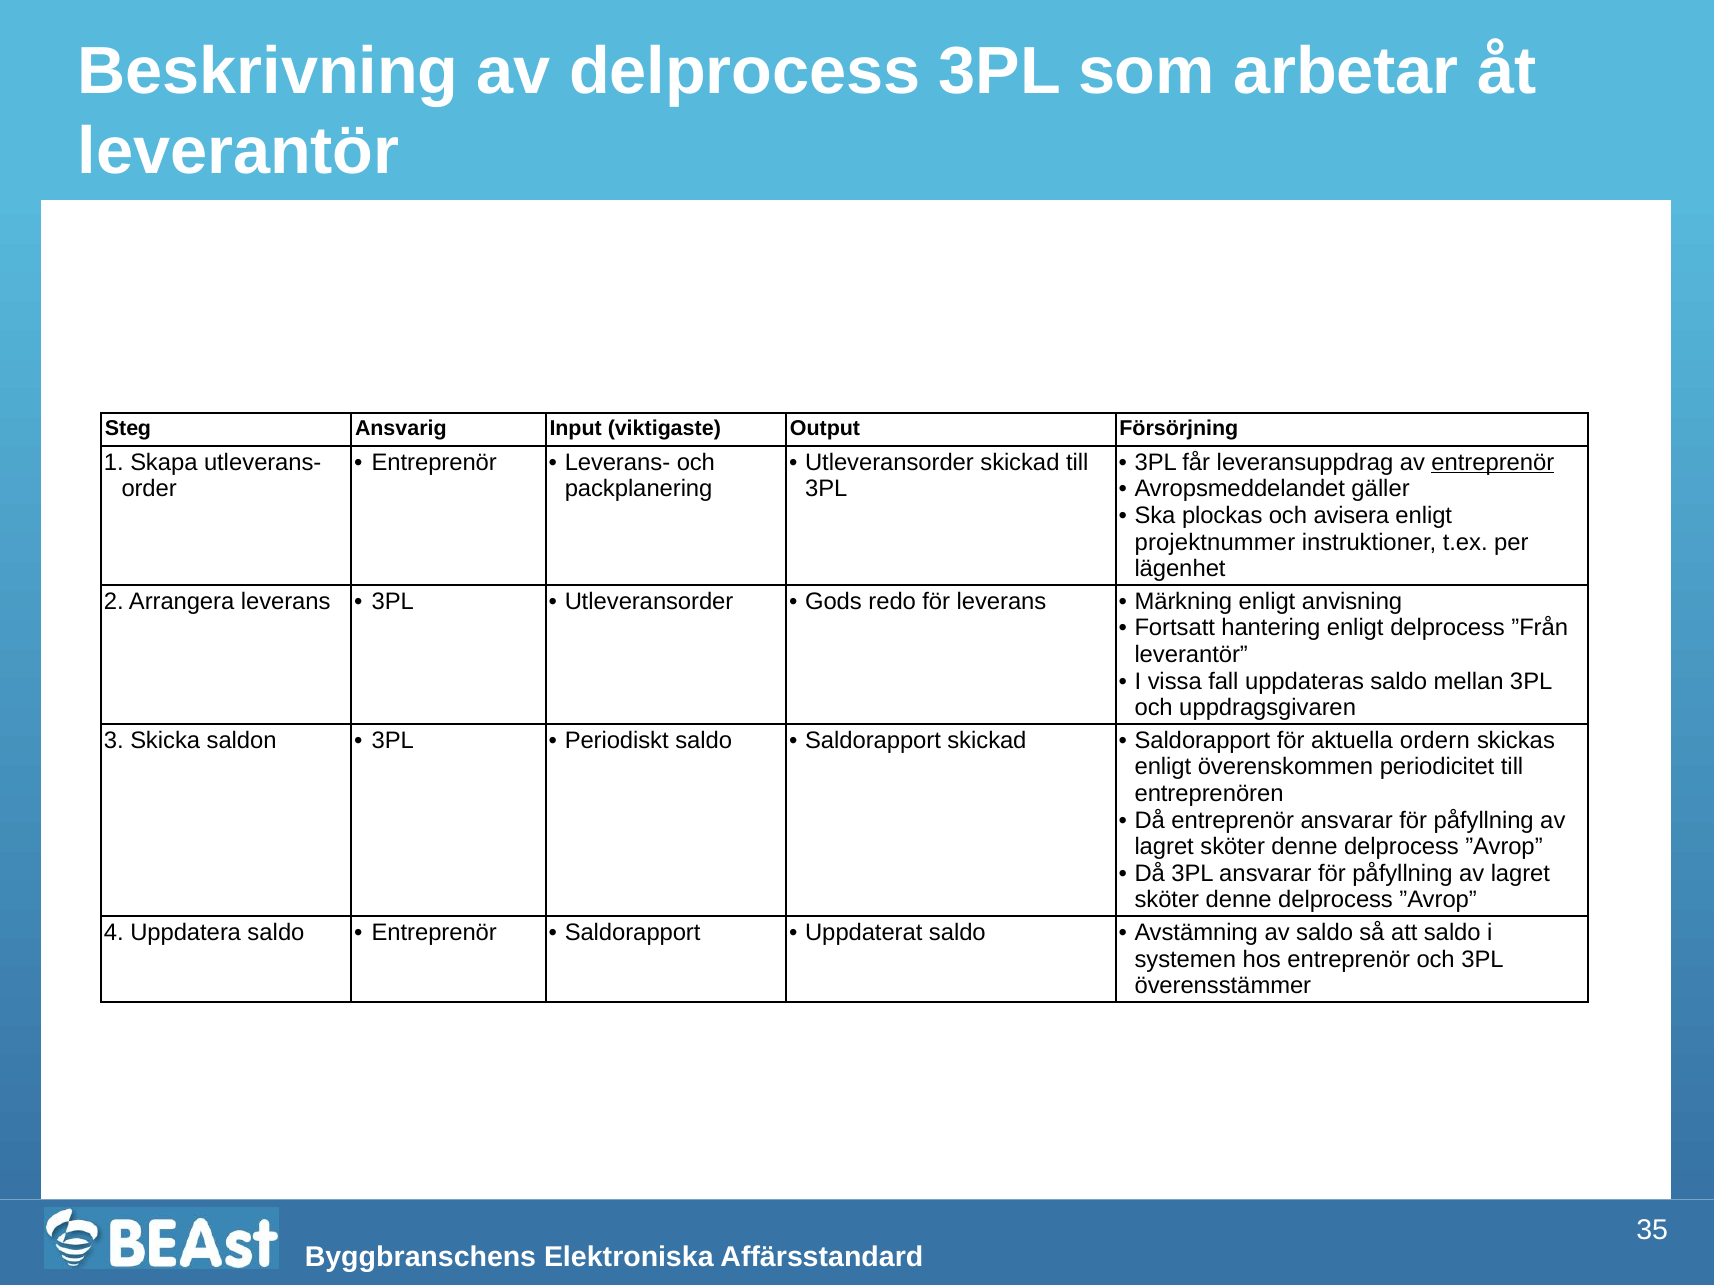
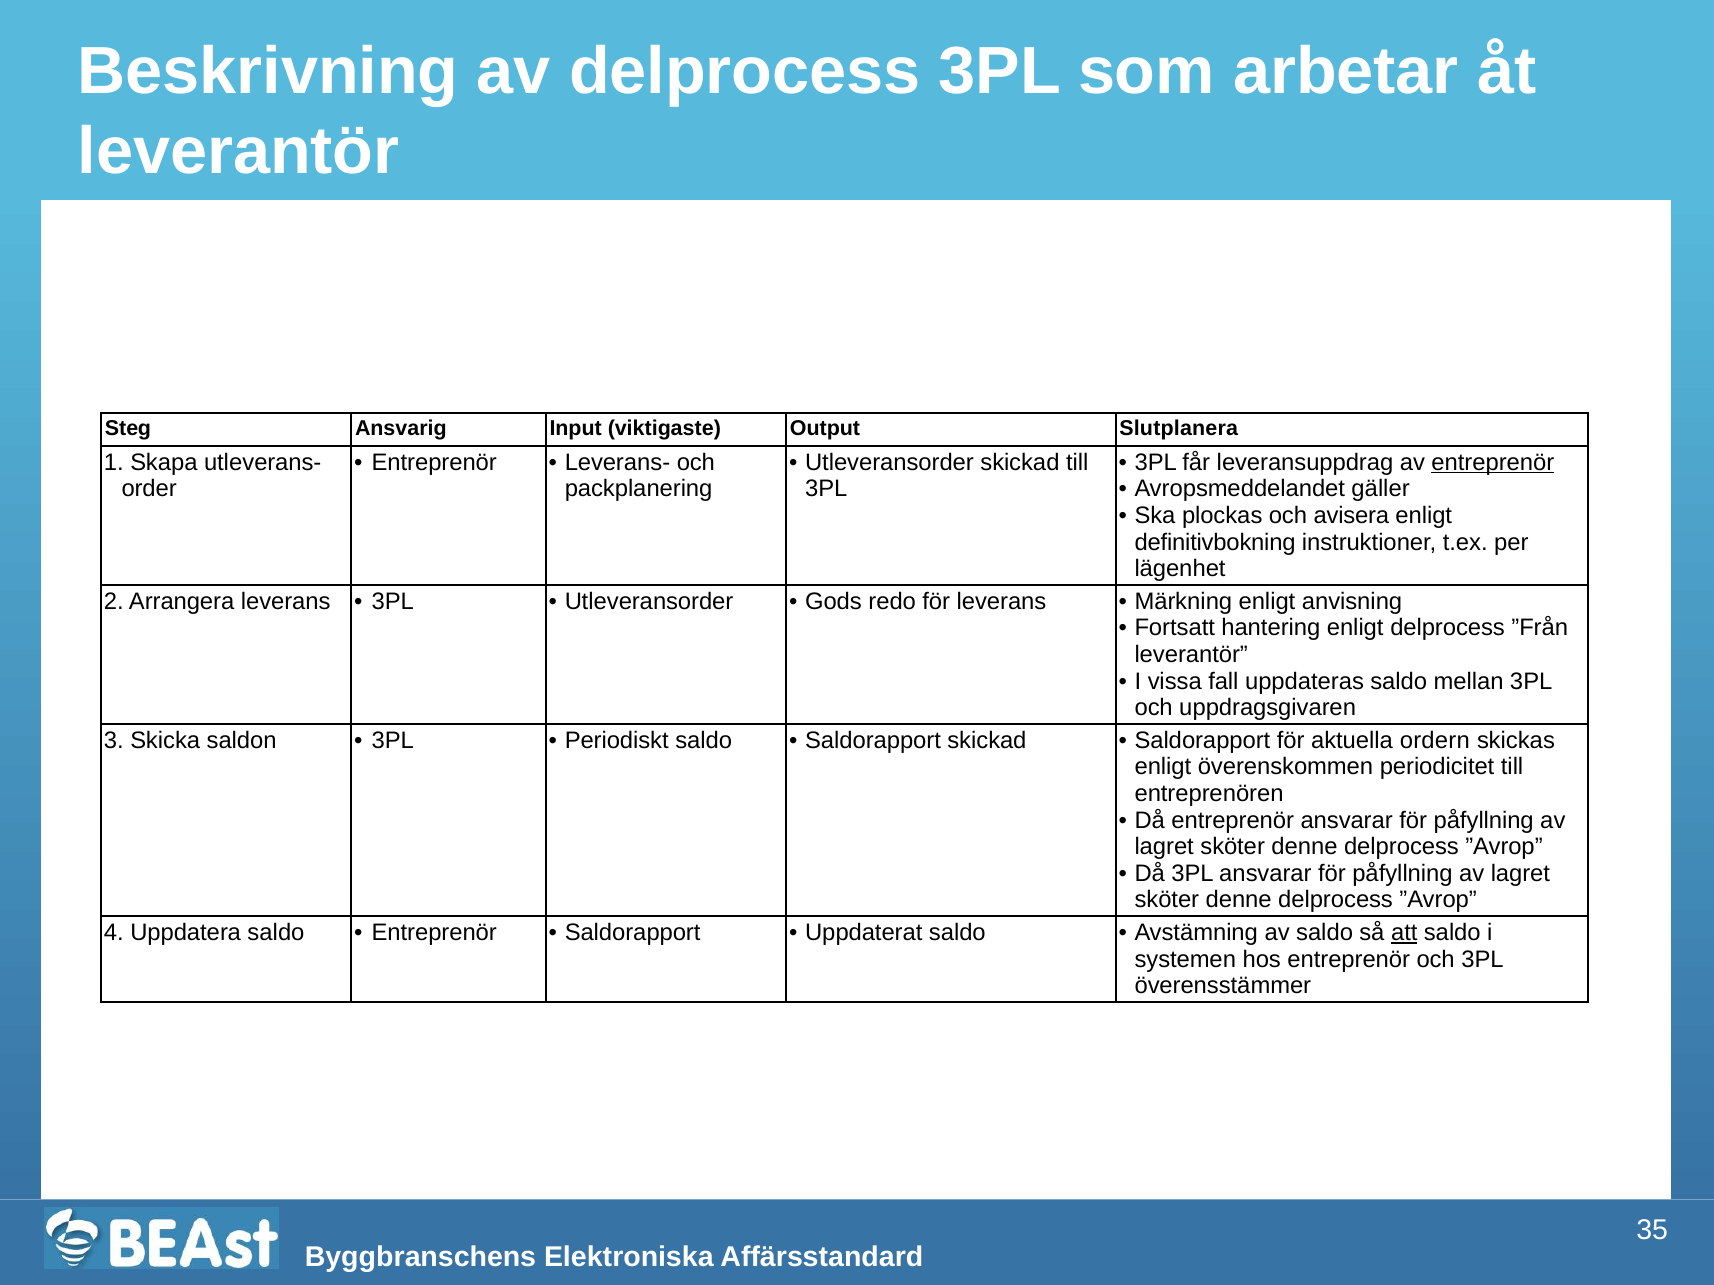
Försörjning: Försörjning -> Slutplanera
projektnummer: projektnummer -> definitivbokning
att underline: none -> present
